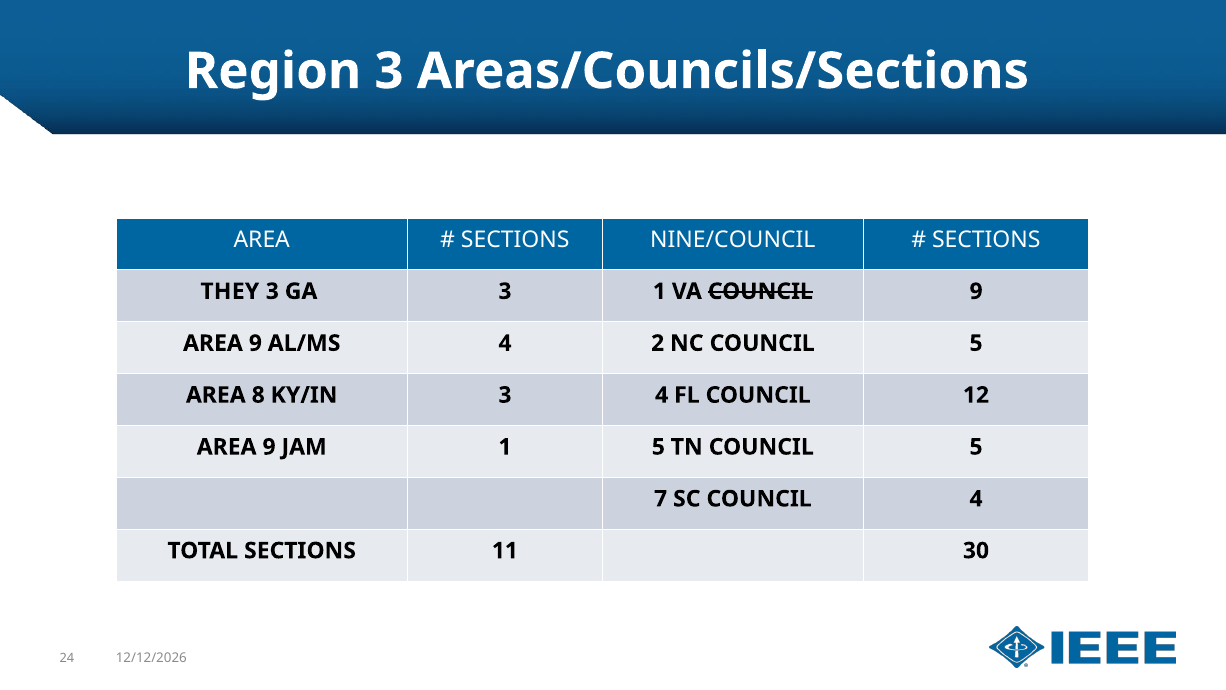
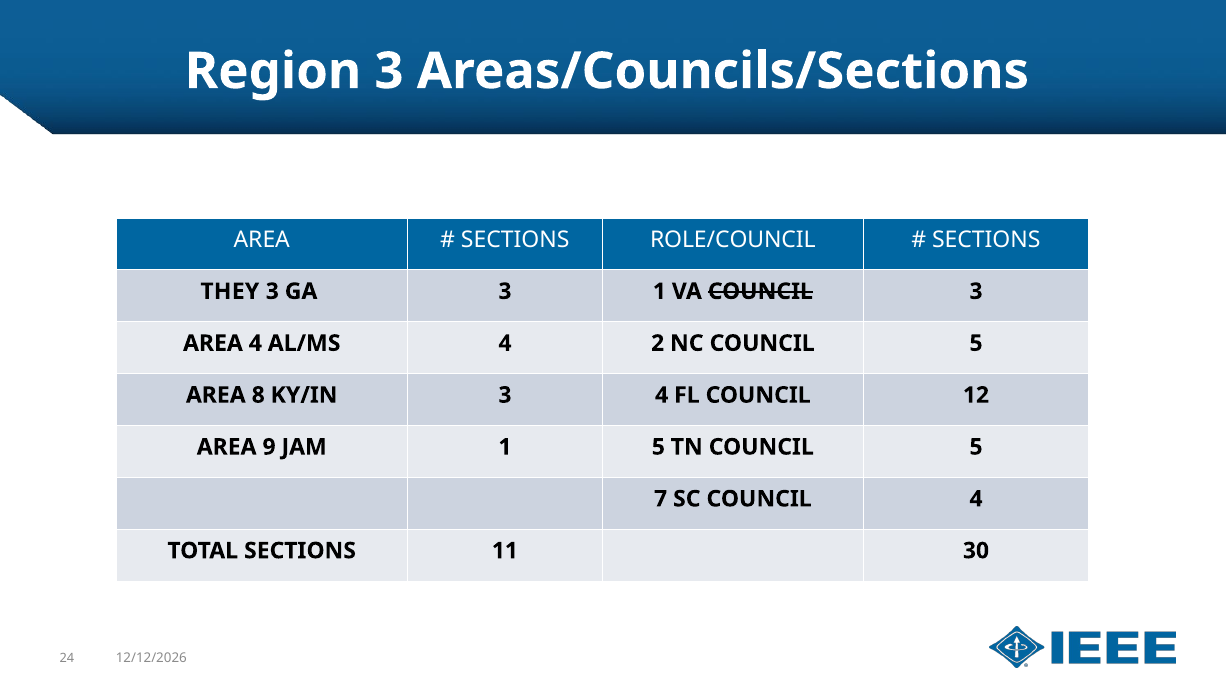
NINE/COUNCIL: NINE/COUNCIL -> ROLE/COUNCIL
COUNCIL 9: 9 -> 3
9 at (255, 343): 9 -> 4
